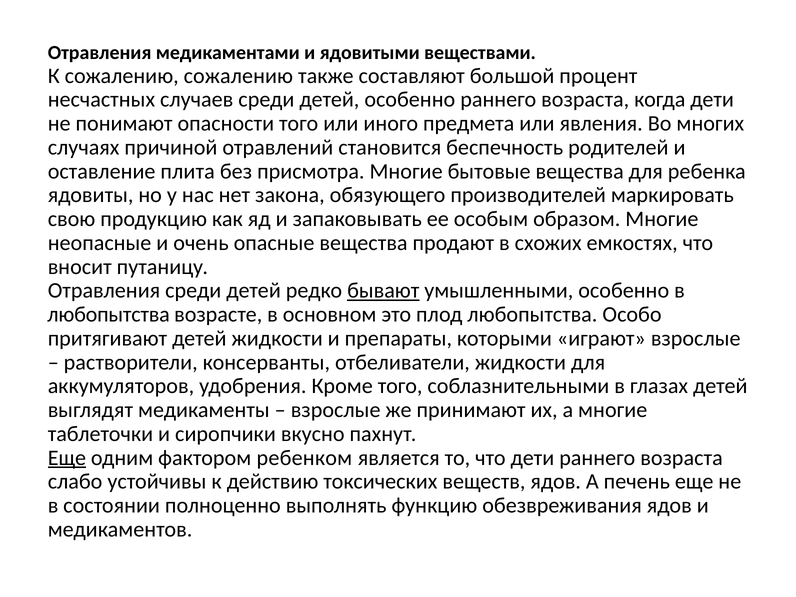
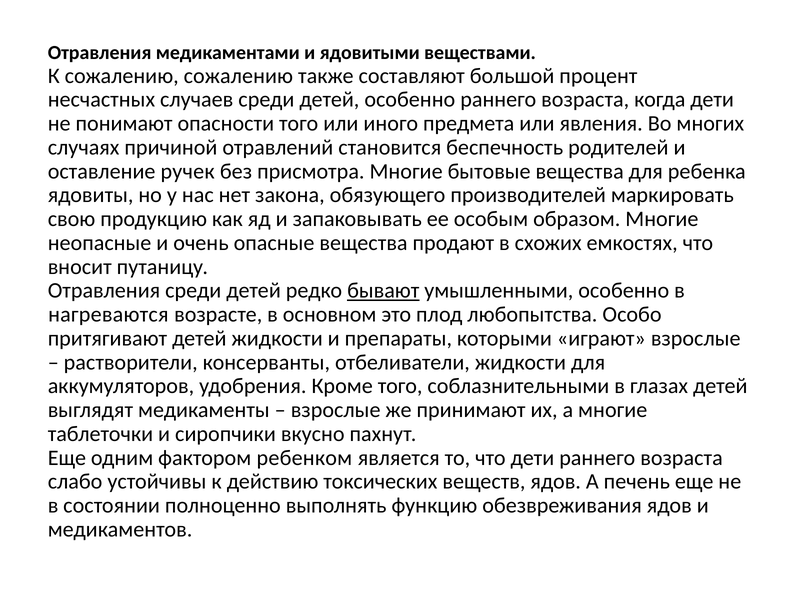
плита: плита -> ручек
любопытства at (109, 315): любопытства -> нагреваются
Еще at (67, 458) underline: present -> none
